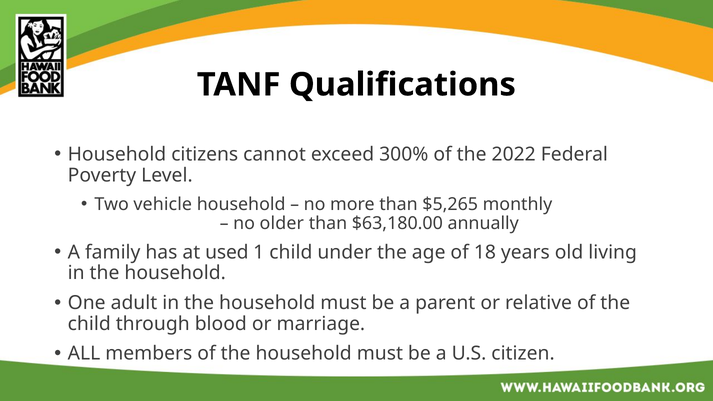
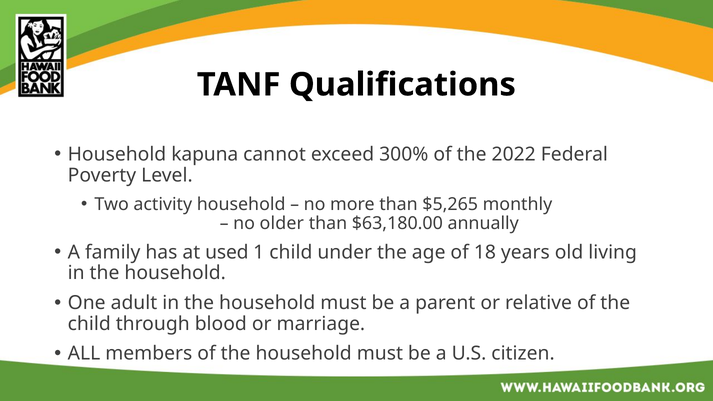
citizens: citizens -> kapuna
vehicle: vehicle -> activity
